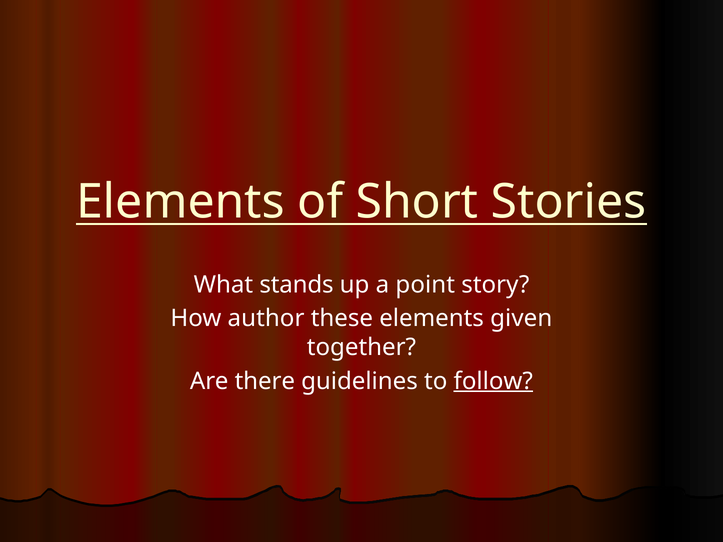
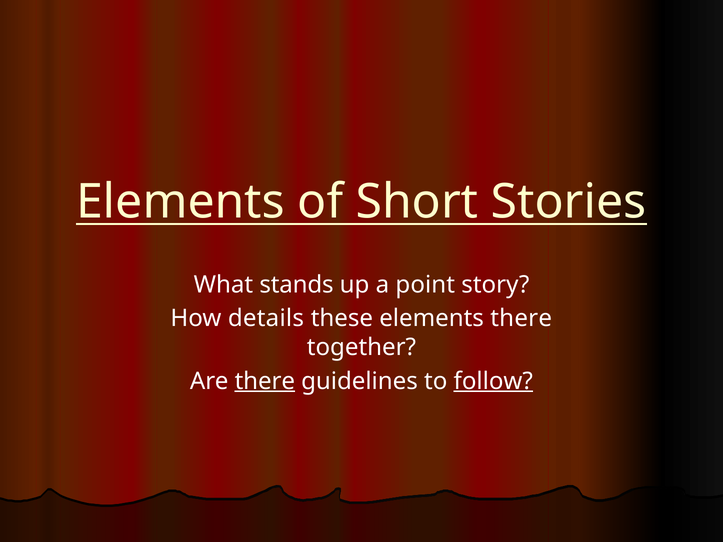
author: author -> details
elements given: given -> there
there at (265, 381) underline: none -> present
